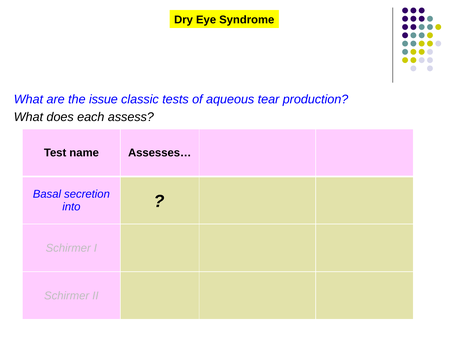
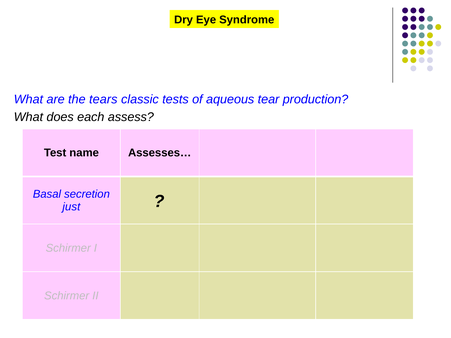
issue: issue -> tears
into: into -> just
